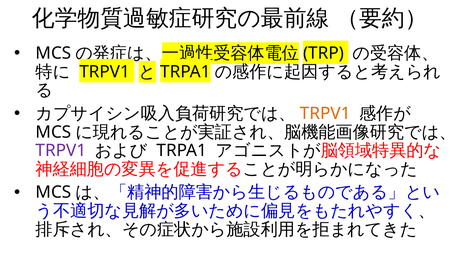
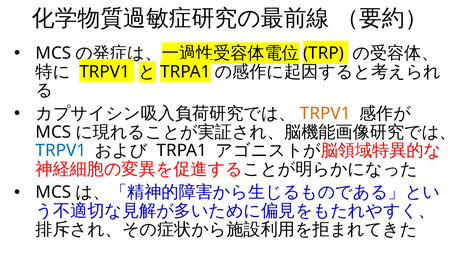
TRPV1 at (61, 151) colour: purple -> blue
